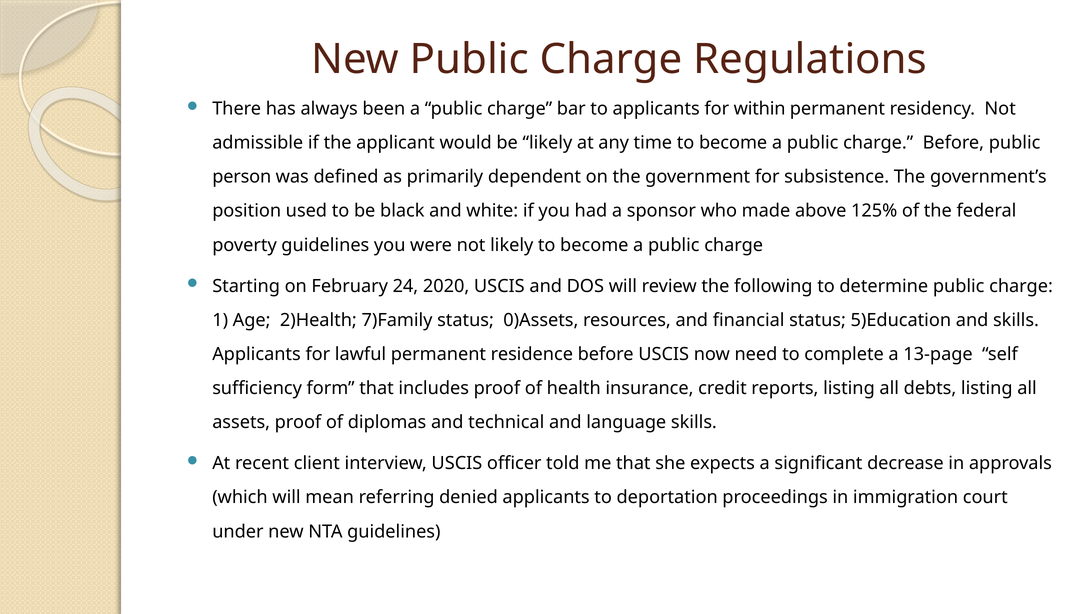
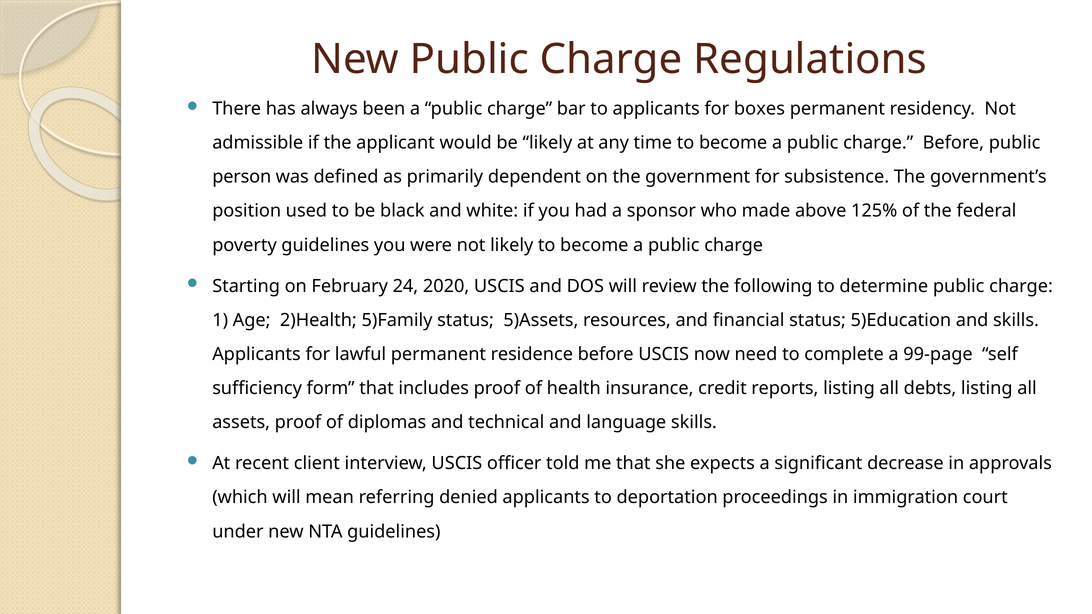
within: within -> boxes
7)Family: 7)Family -> 5)Family
0)Assets: 0)Assets -> 5)Assets
13-page: 13-page -> 99-page
